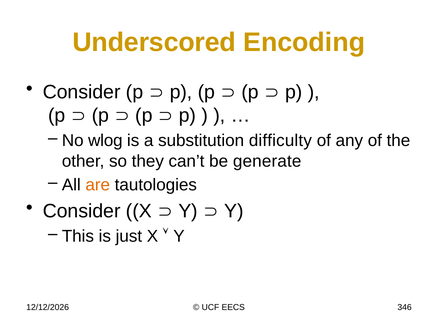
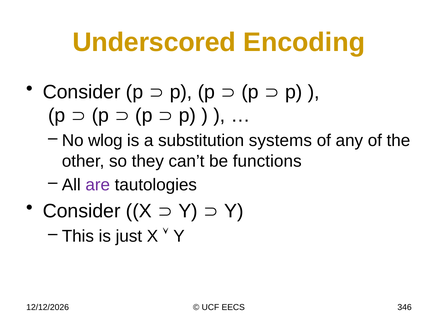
difficulty: difficulty -> systems
generate: generate -> functions
are colour: orange -> purple
